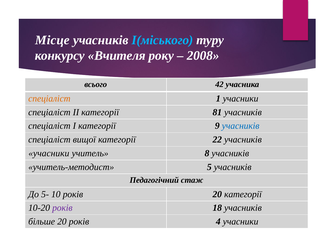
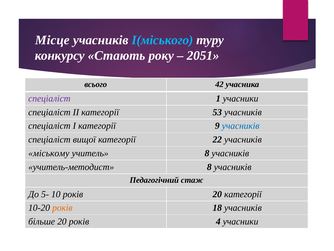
Вчителя: Вчителя -> Стають
2008: 2008 -> 2051
спеціаліст at (49, 98) colour: orange -> purple
81: 81 -> 53
учасники at (49, 153): учасники -> міському
учитель-методист 5: 5 -> 8
років at (62, 207) colour: purple -> orange
